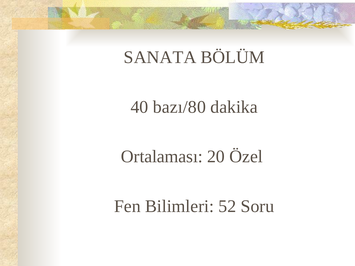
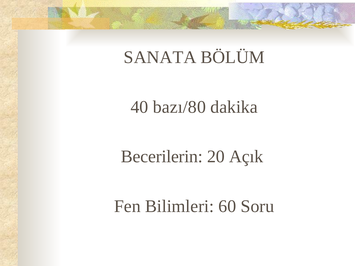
Ortalaması: Ortalaması -> Becerilerin
Özel: Özel -> Açık
52: 52 -> 60
